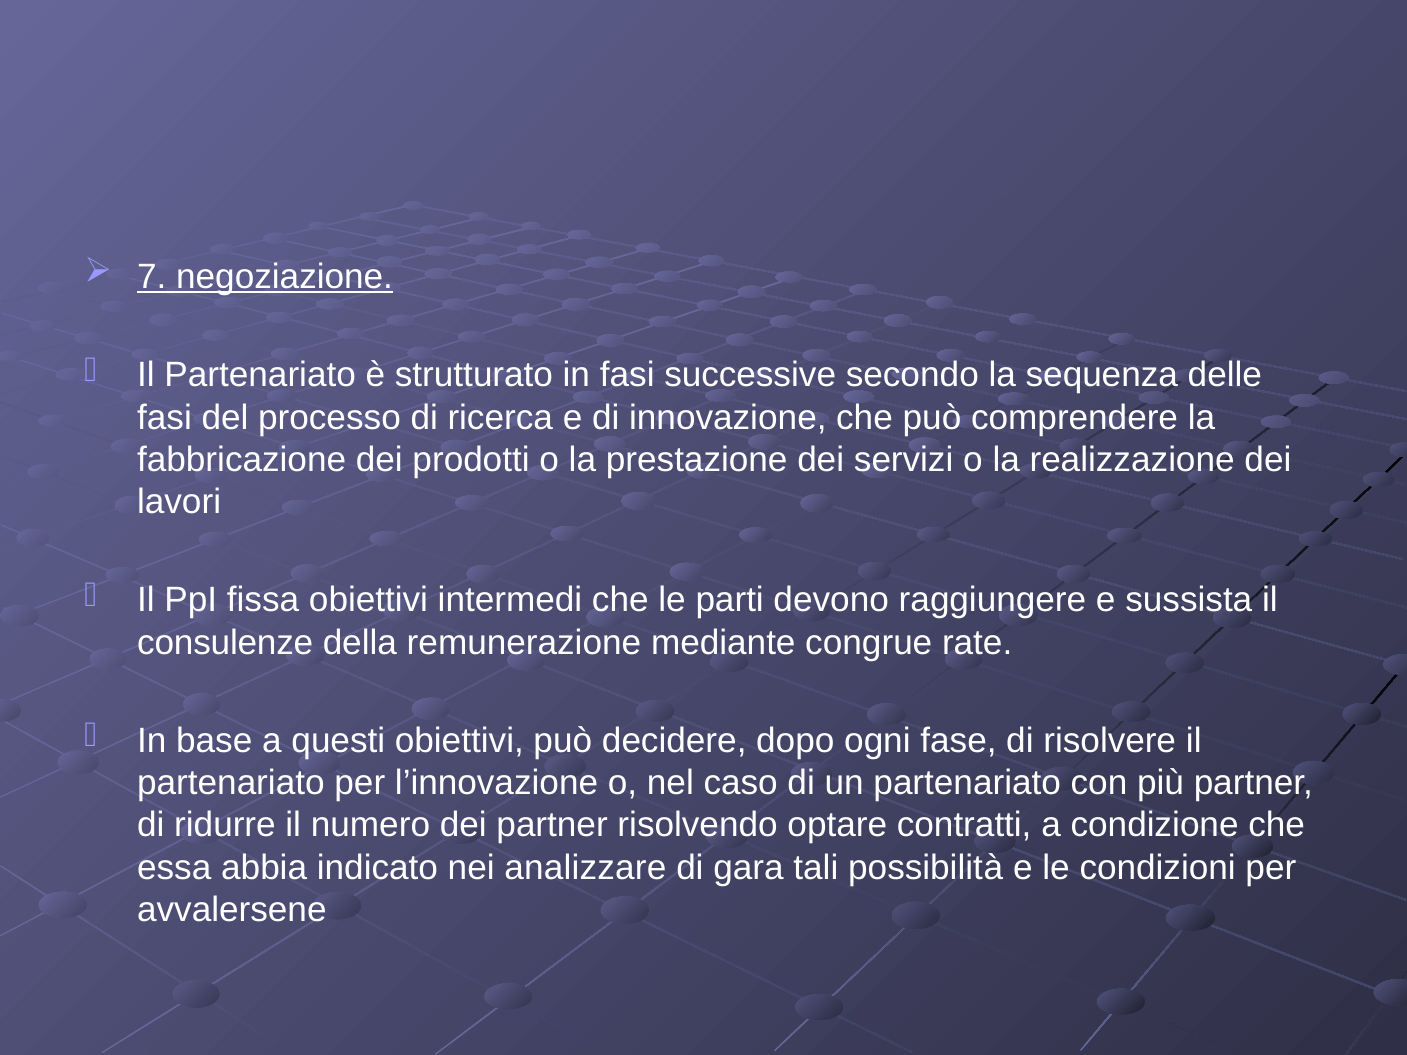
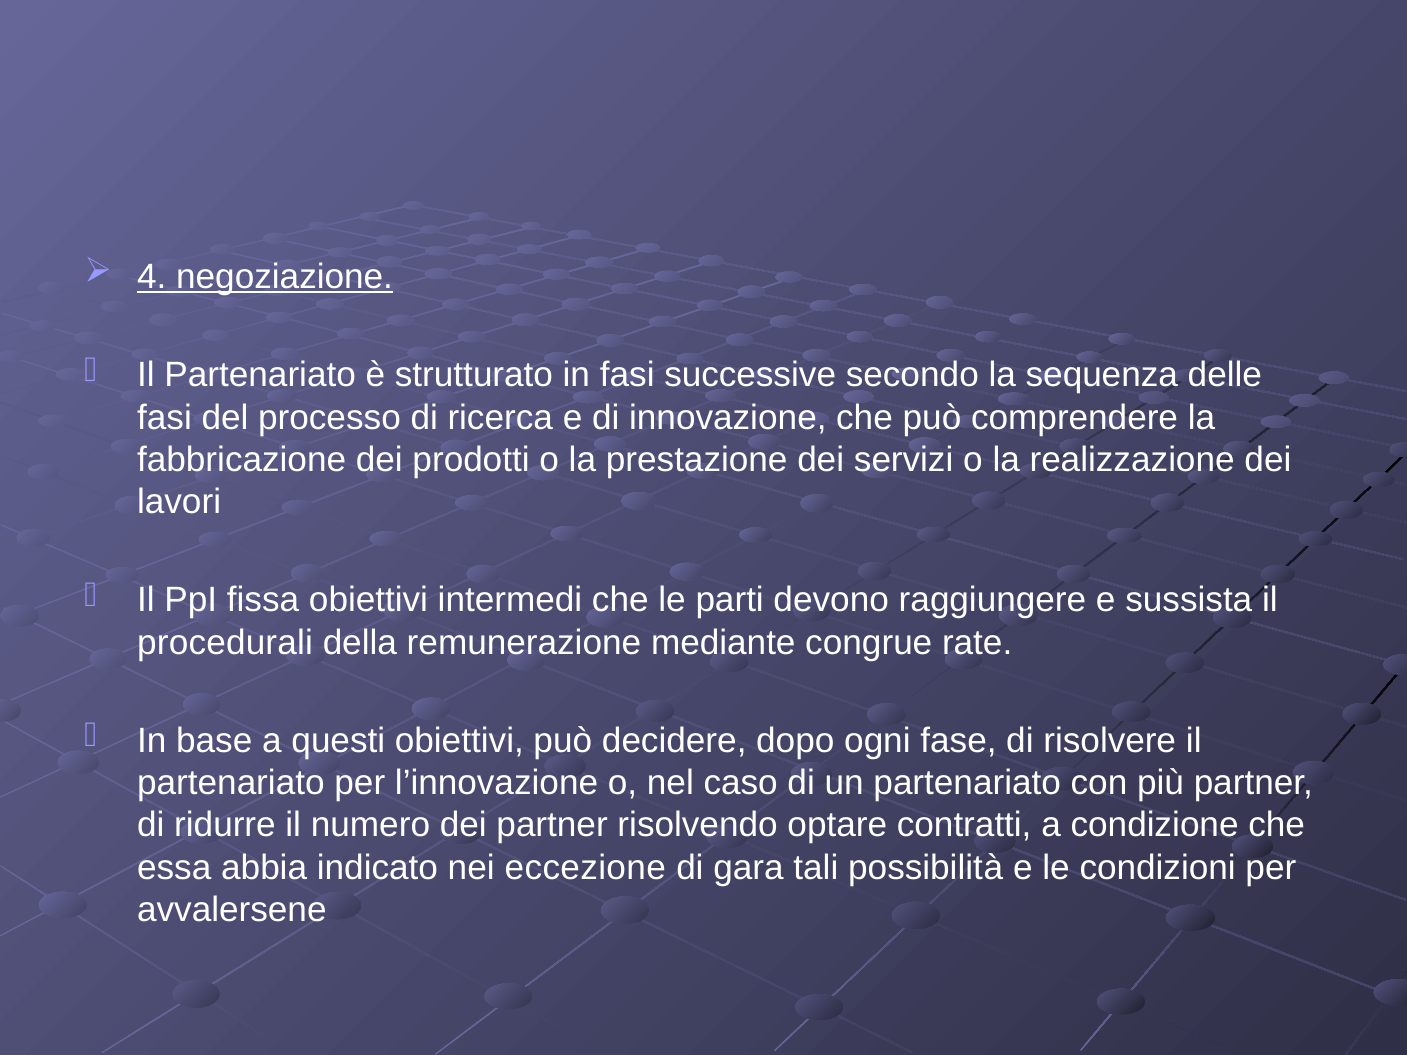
7: 7 -> 4
consulenze: consulenze -> procedurali
analizzare: analizzare -> eccezione
